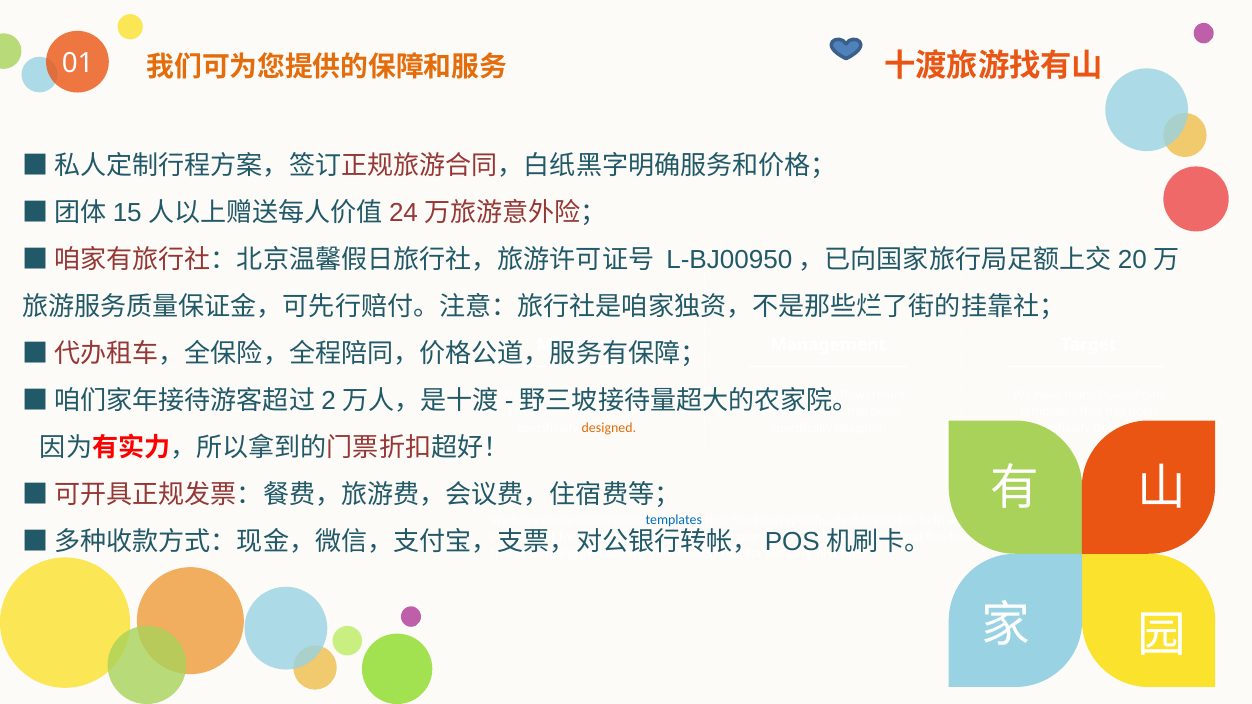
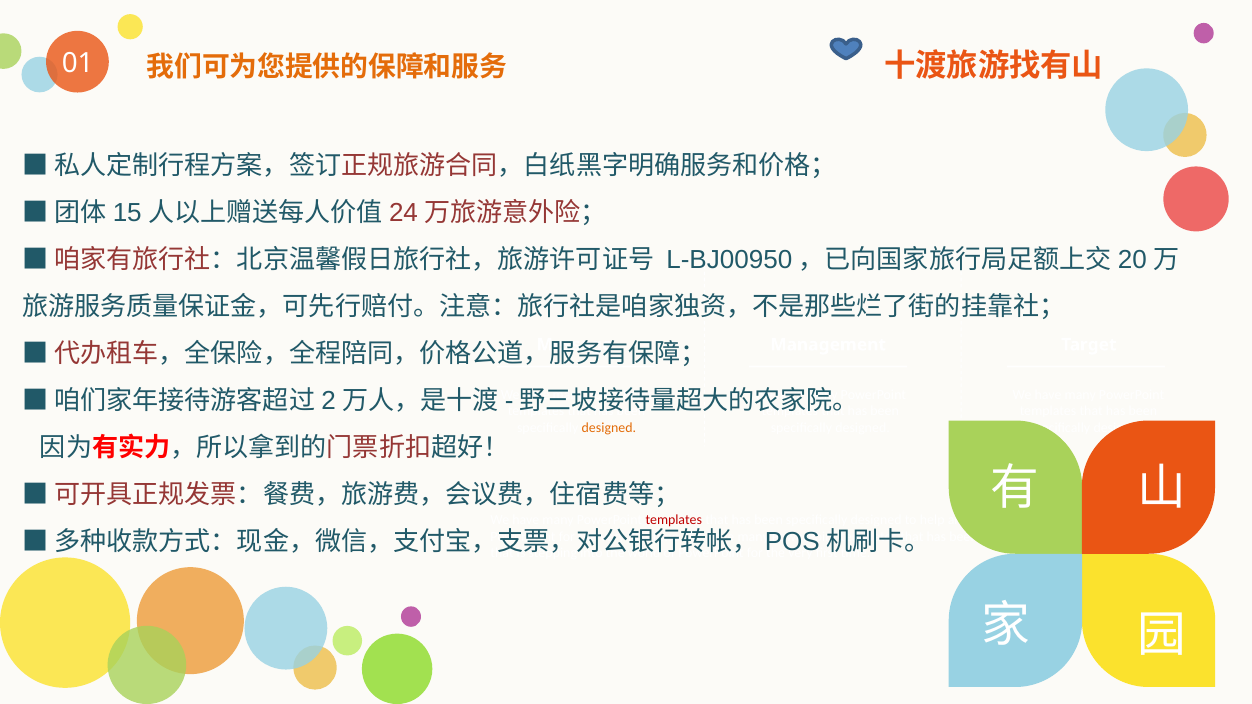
templates at (674, 520) colour: blue -> red
